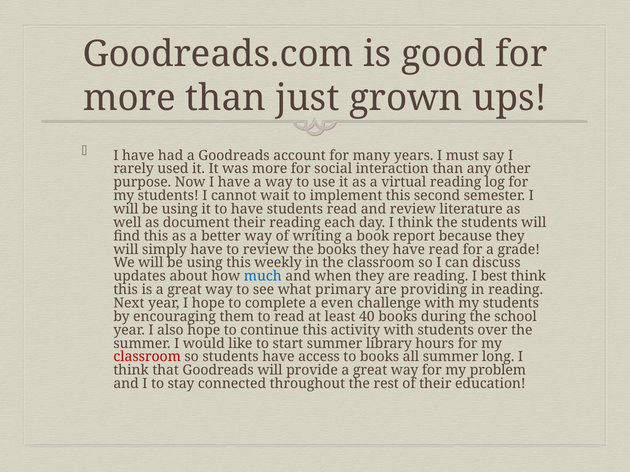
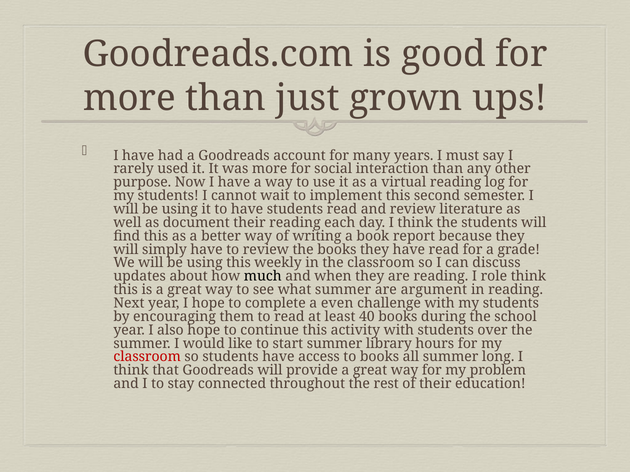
much colour: blue -> black
best: best -> role
what primary: primary -> summer
providing: providing -> argument
